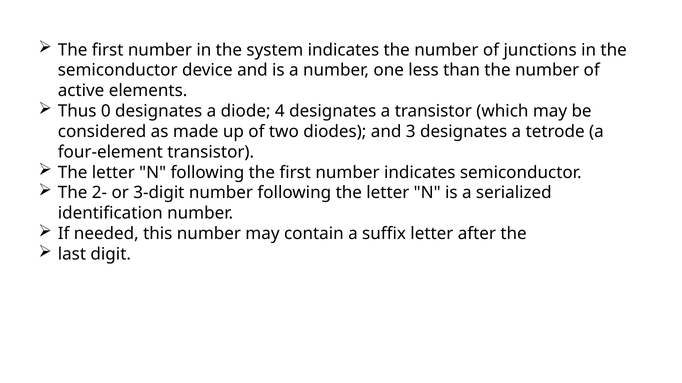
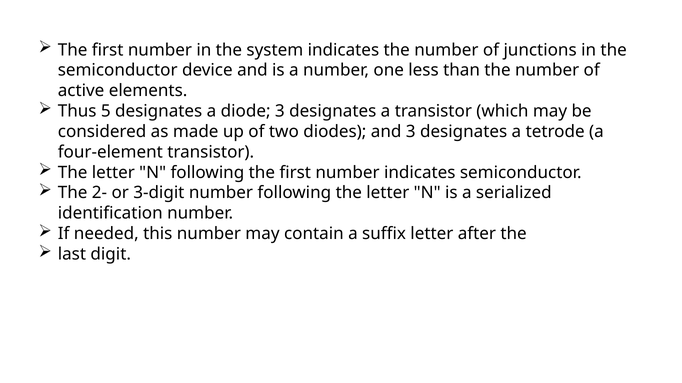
0: 0 -> 5
diode 4: 4 -> 3
